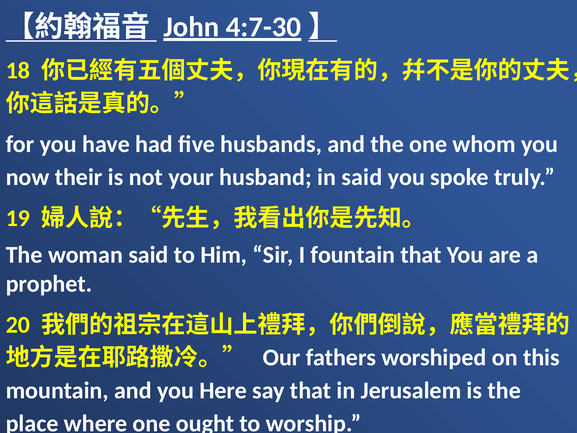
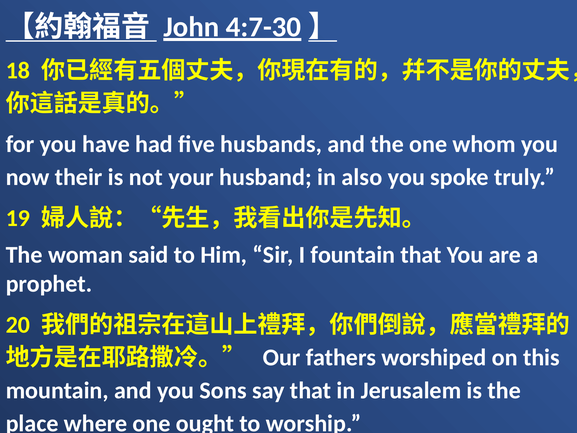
in said: said -> also
Here: Here -> Sons
